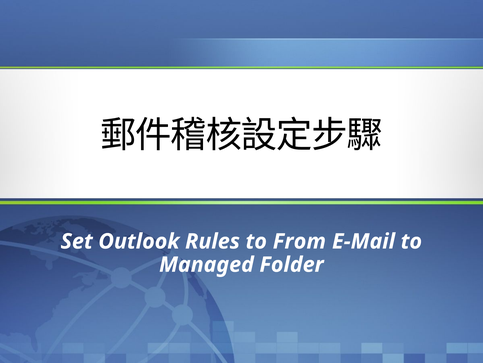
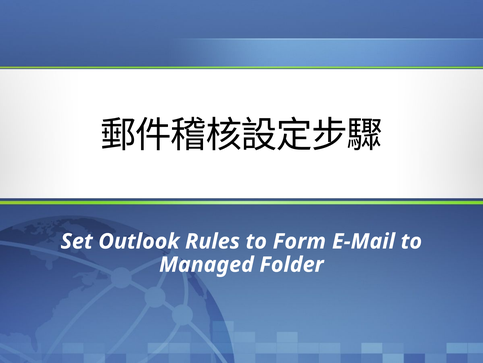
From: From -> Form
